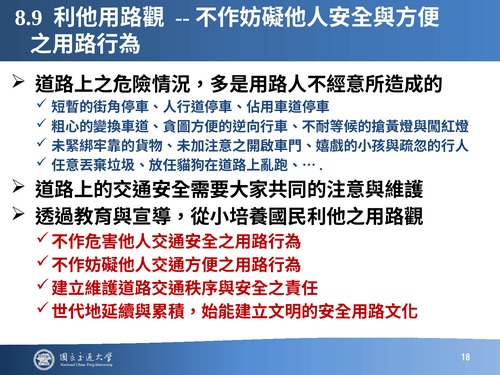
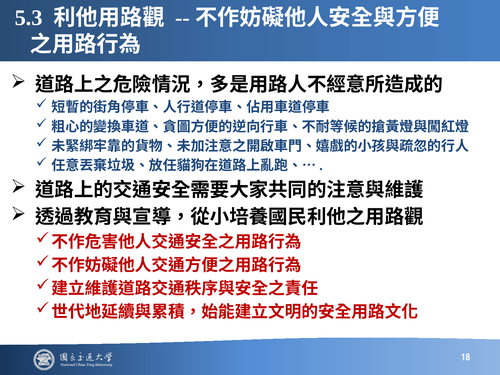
8.9: 8.9 -> 5.3
